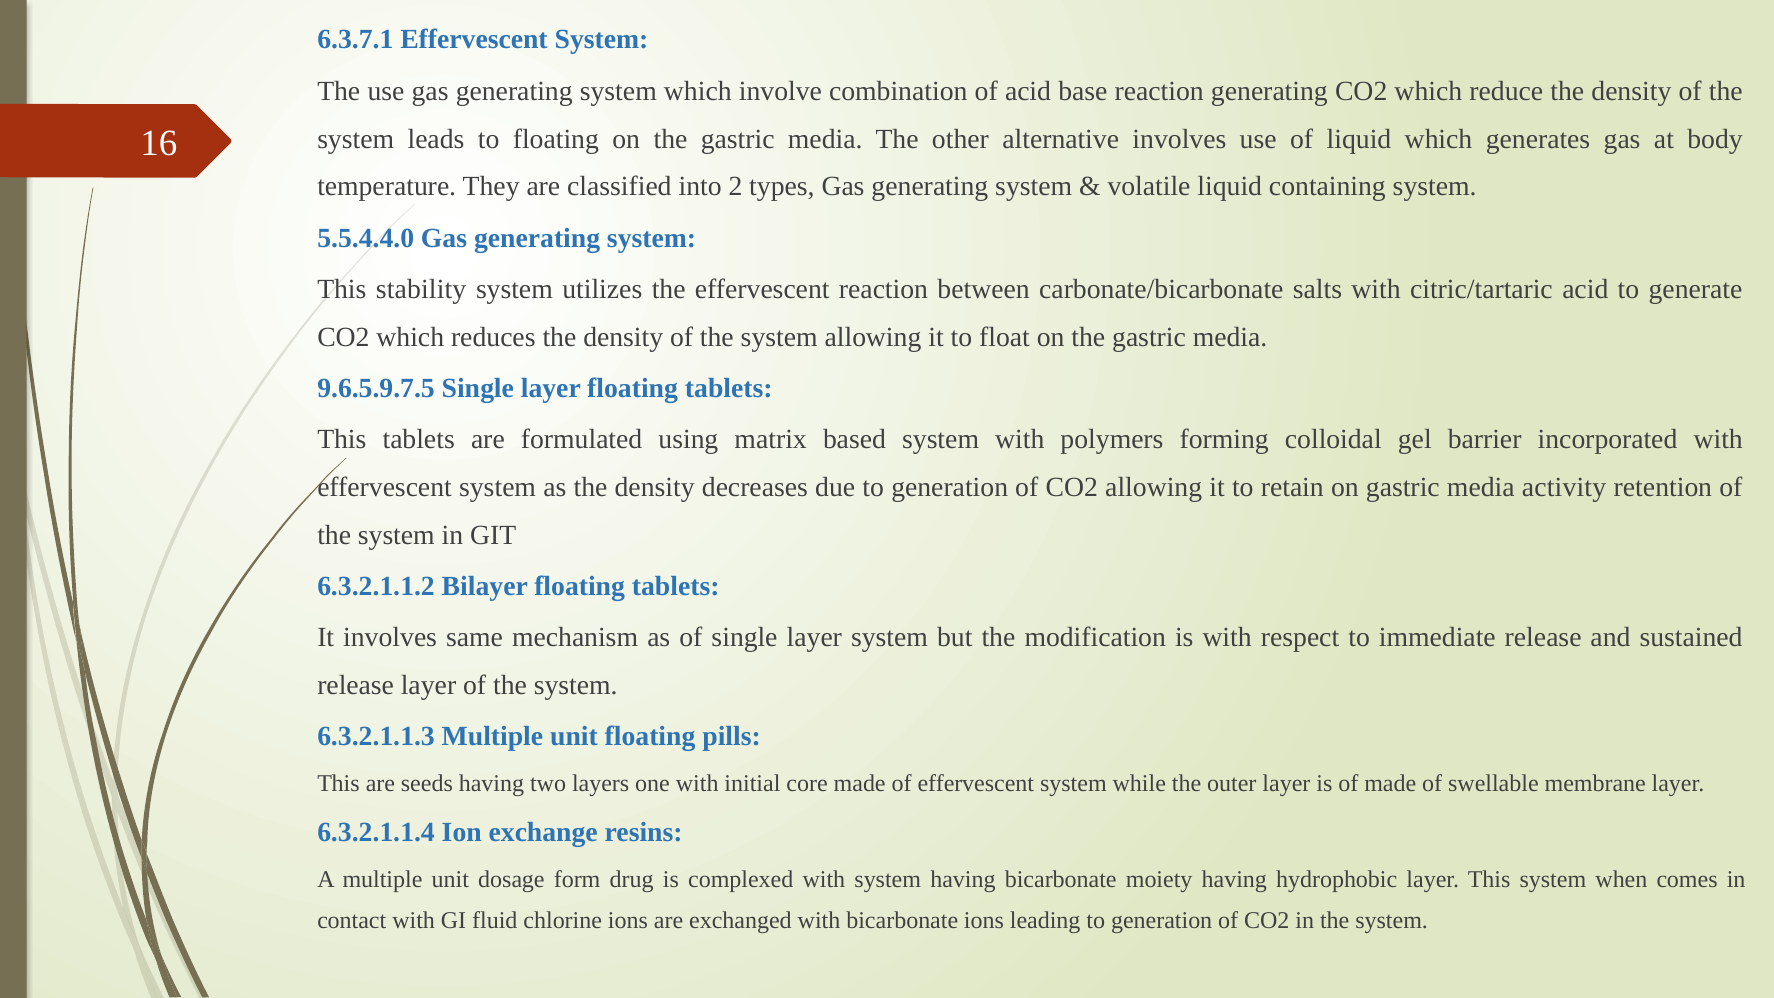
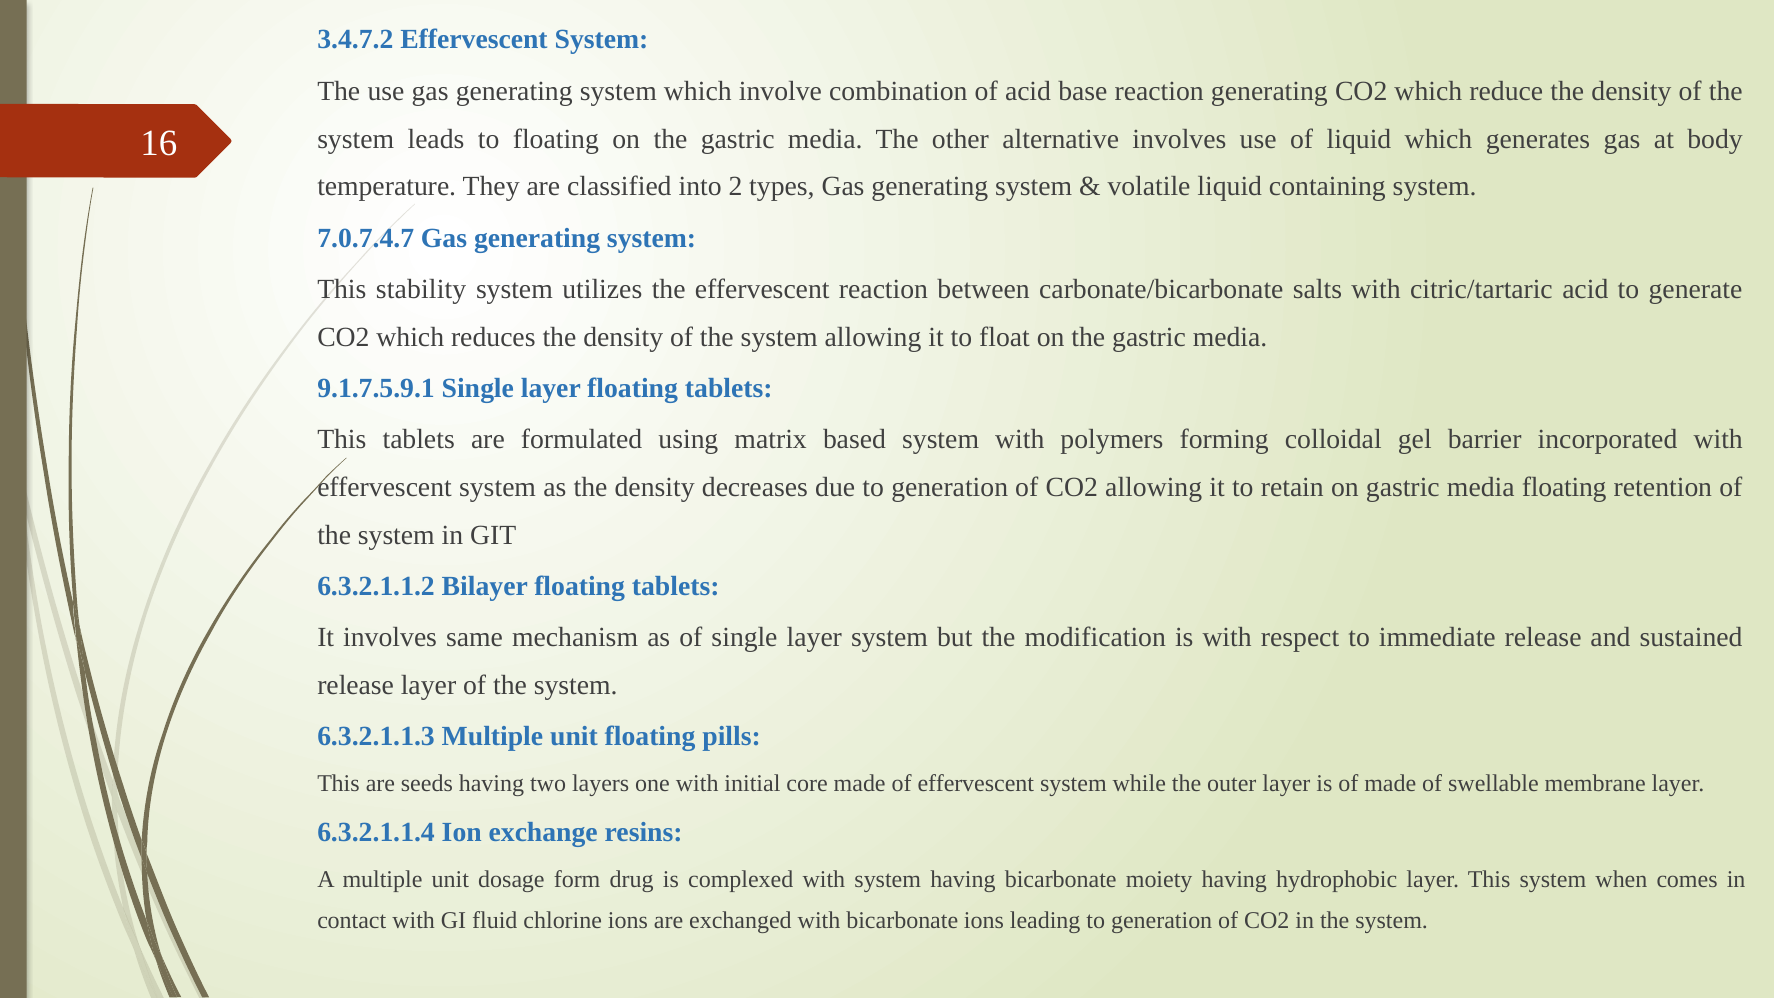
6.3.7.1: 6.3.7.1 -> 3.4.7.2
5.5.4.4.0: 5.5.4.4.0 -> 7.0.7.4.7
9.6.5.9.7.5: 9.6.5.9.7.5 -> 9.1.7.5.9.1
media activity: activity -> floating
